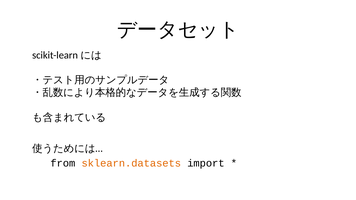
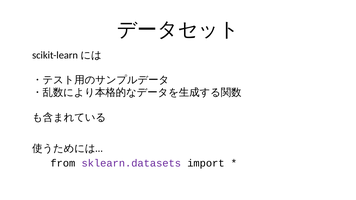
sklearn.datasets colour: orange -> purple
